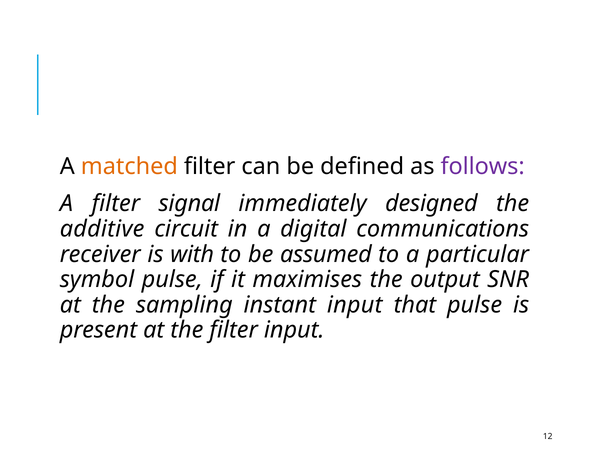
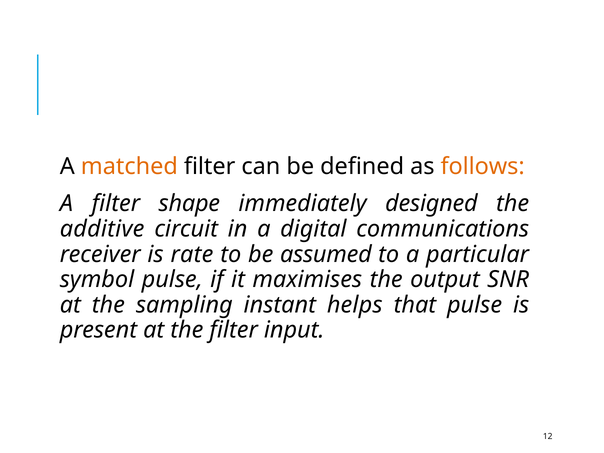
follows colour: purple -> orange
signal: signal -> shape
with: with -> rate
instant input: input -> helps
